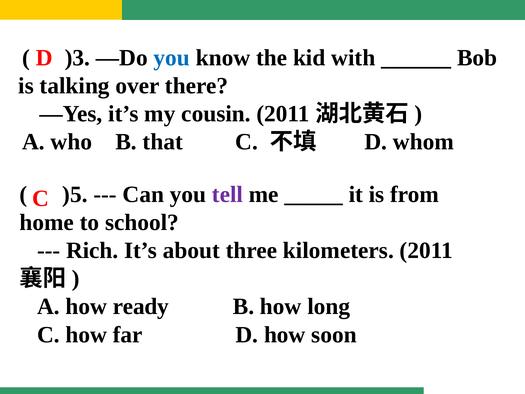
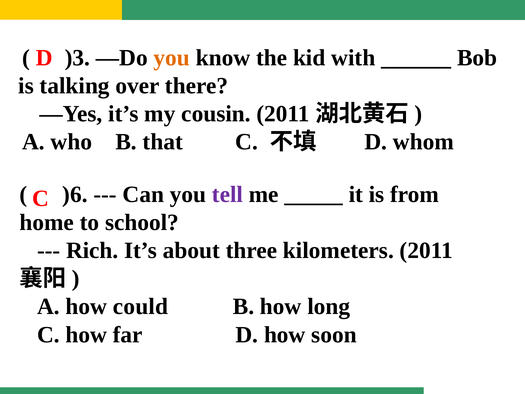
you at (172, 58) colour: blue -> orange
)5: )5 -> )6
ready: ready -> could
